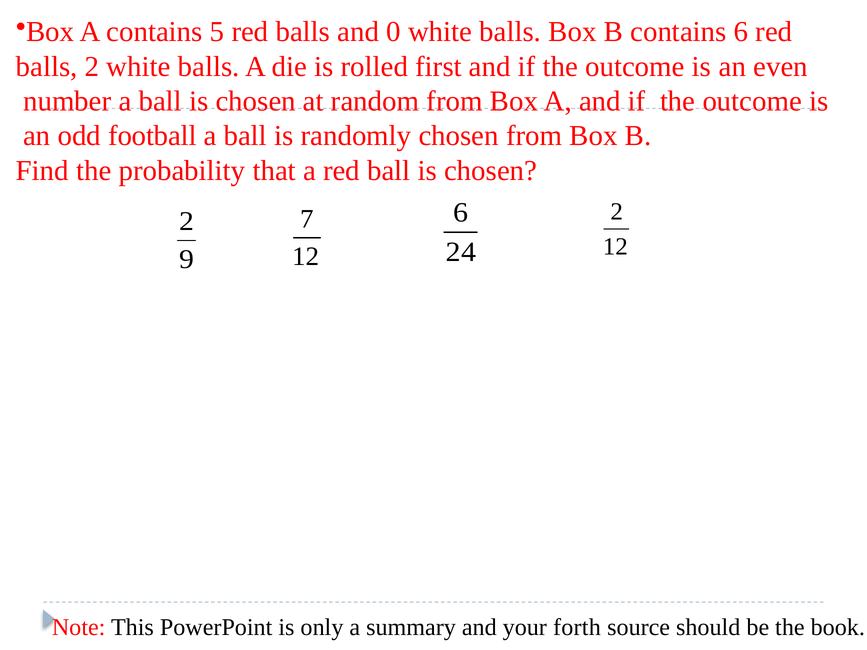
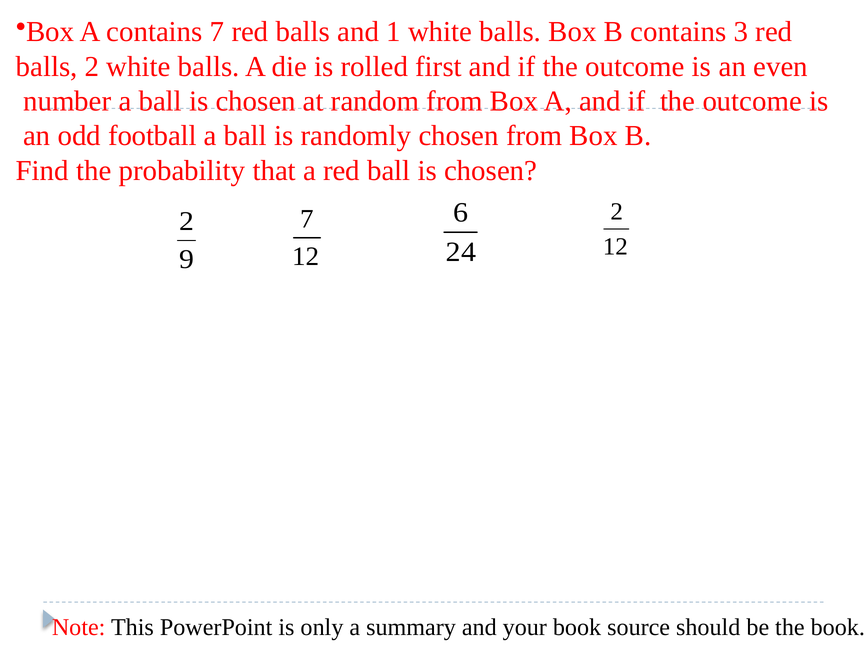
contains 5: 5 -> 7
0: 0 -> 1
contains 6: 6 -> 3
your forth: forth -> book
